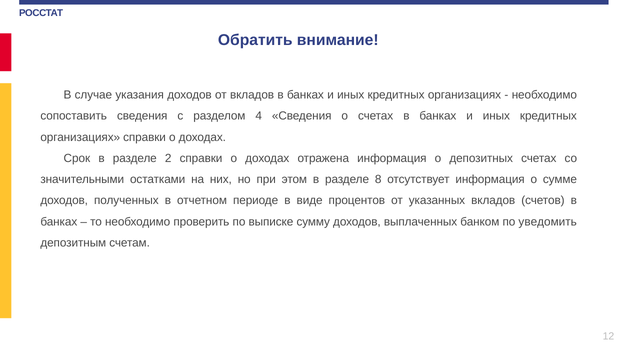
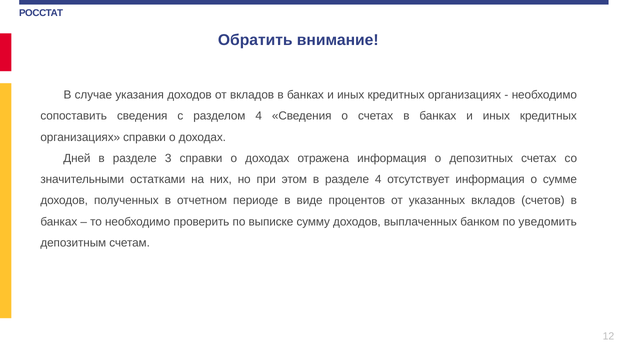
Срок: Срок -> Дней
2: 2 -> 3
разделе 8: 8 -> 4
